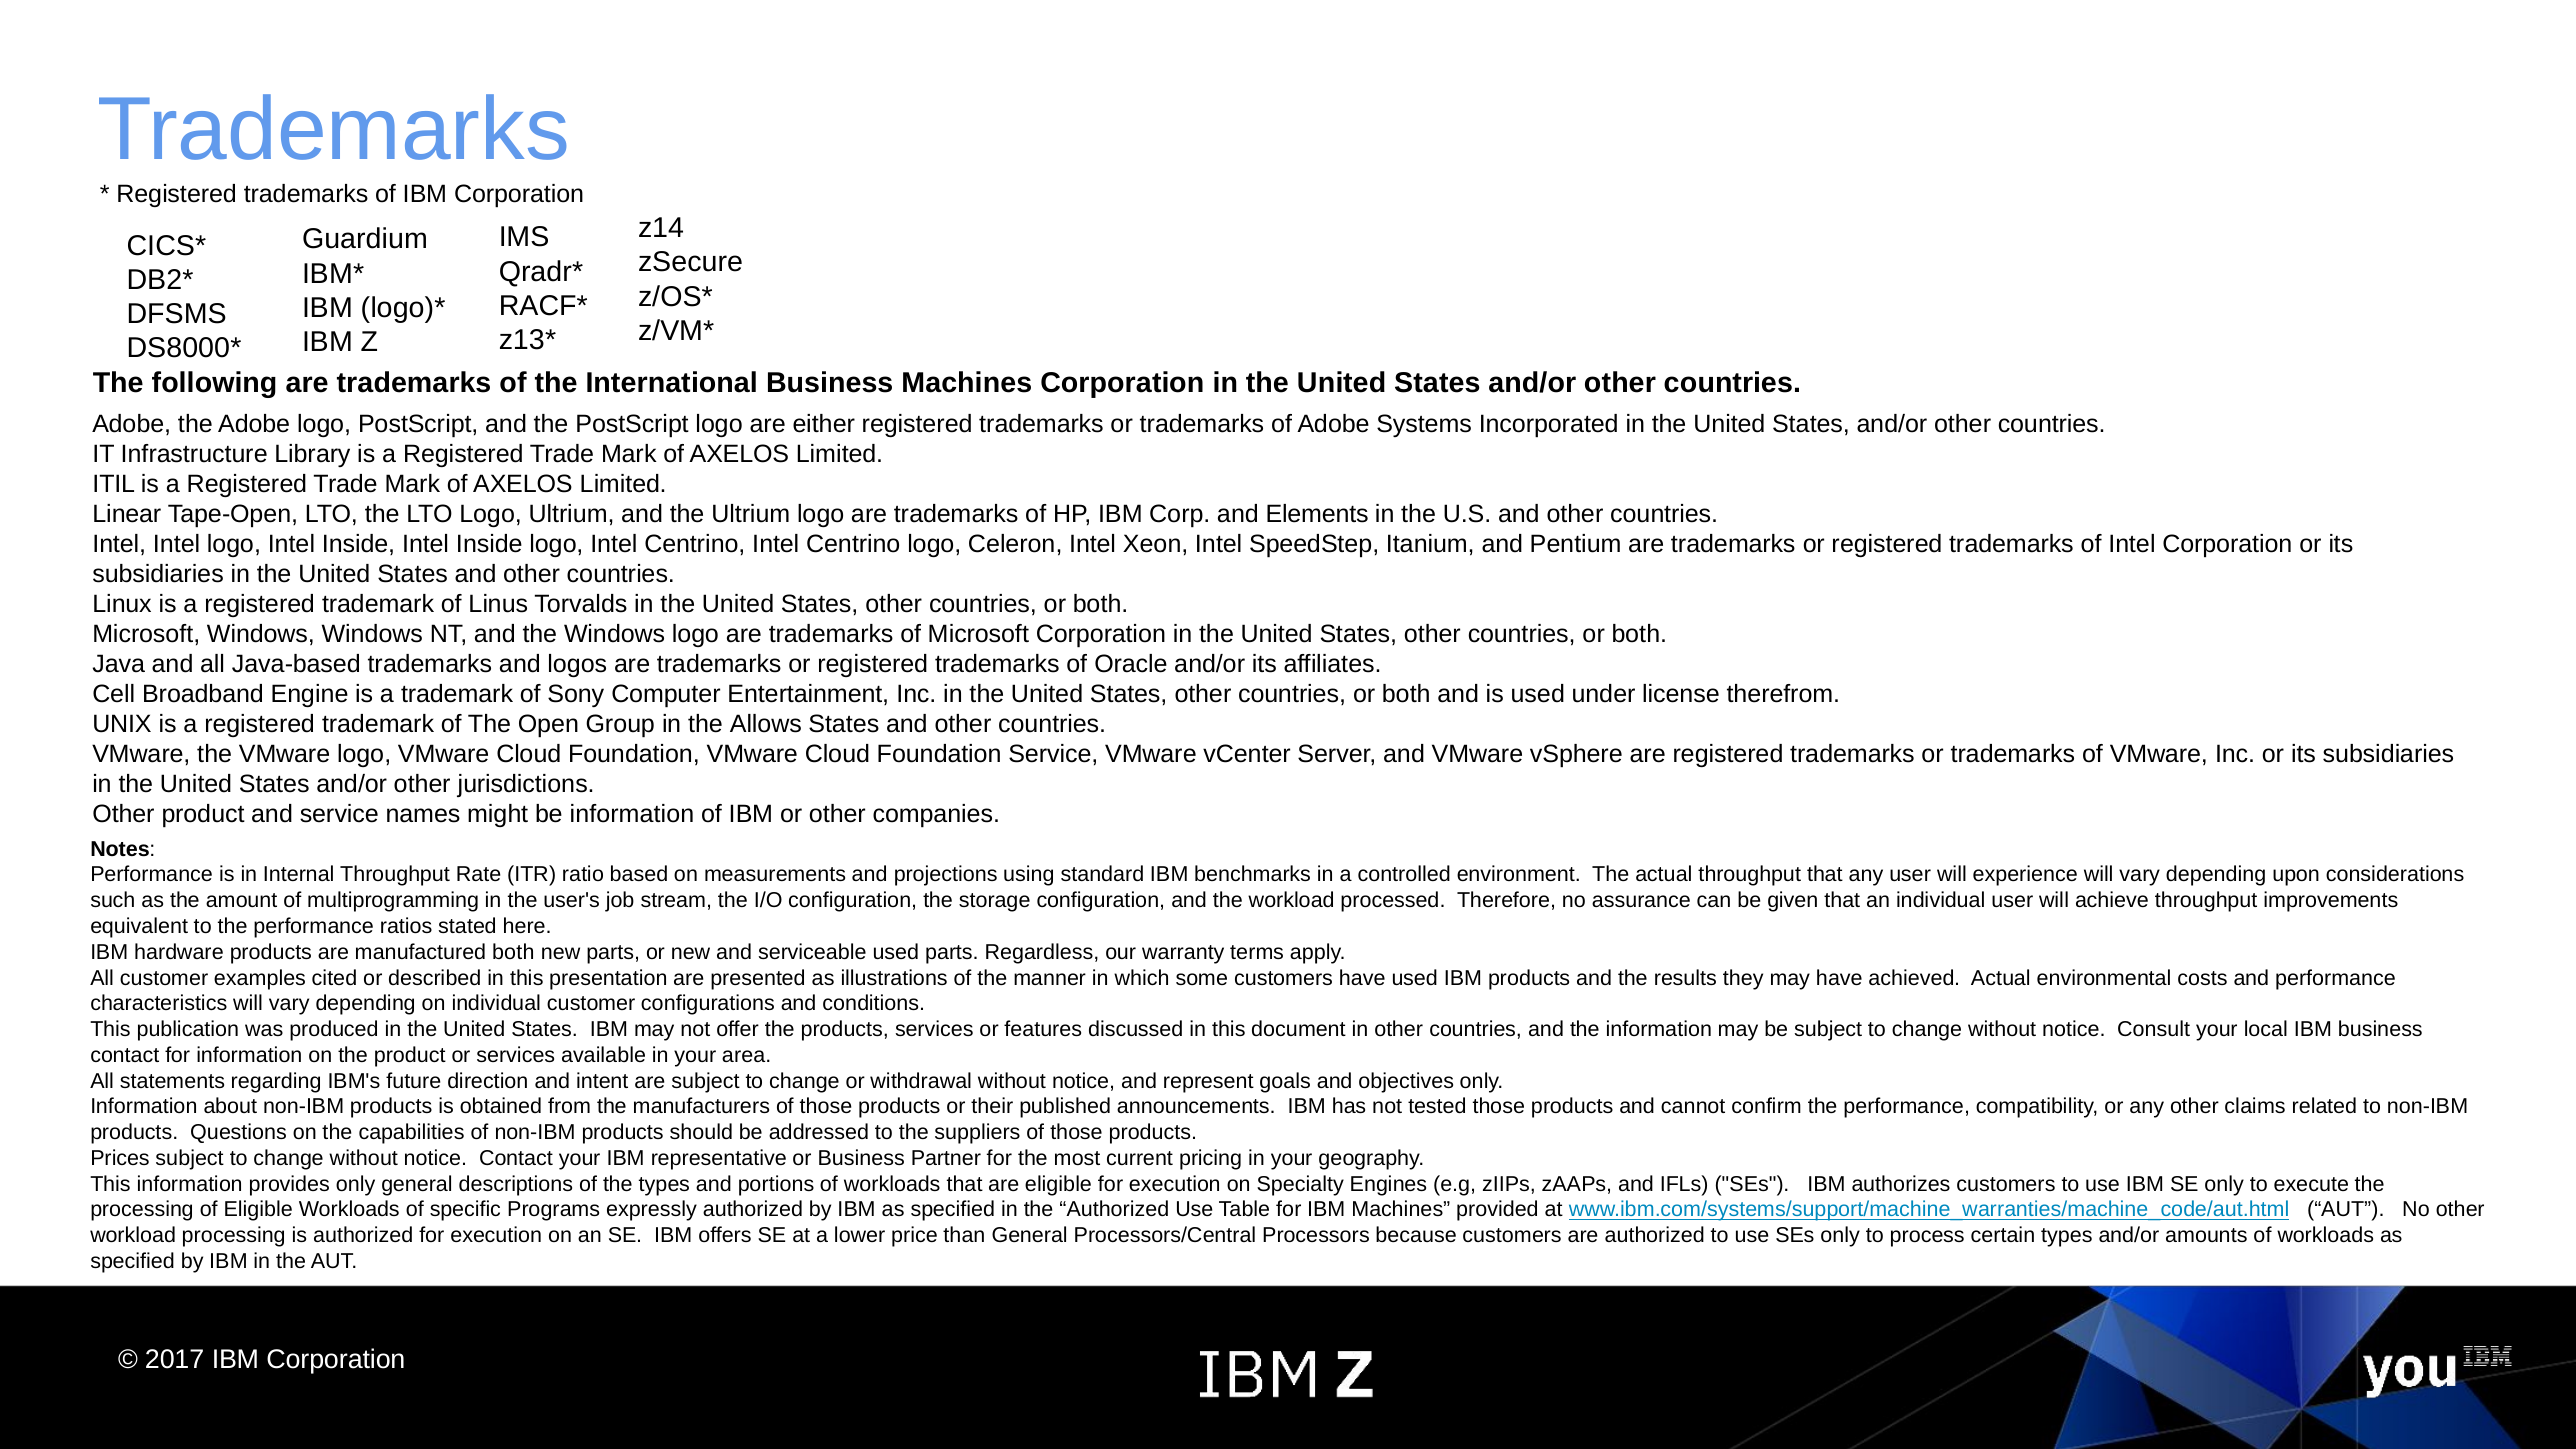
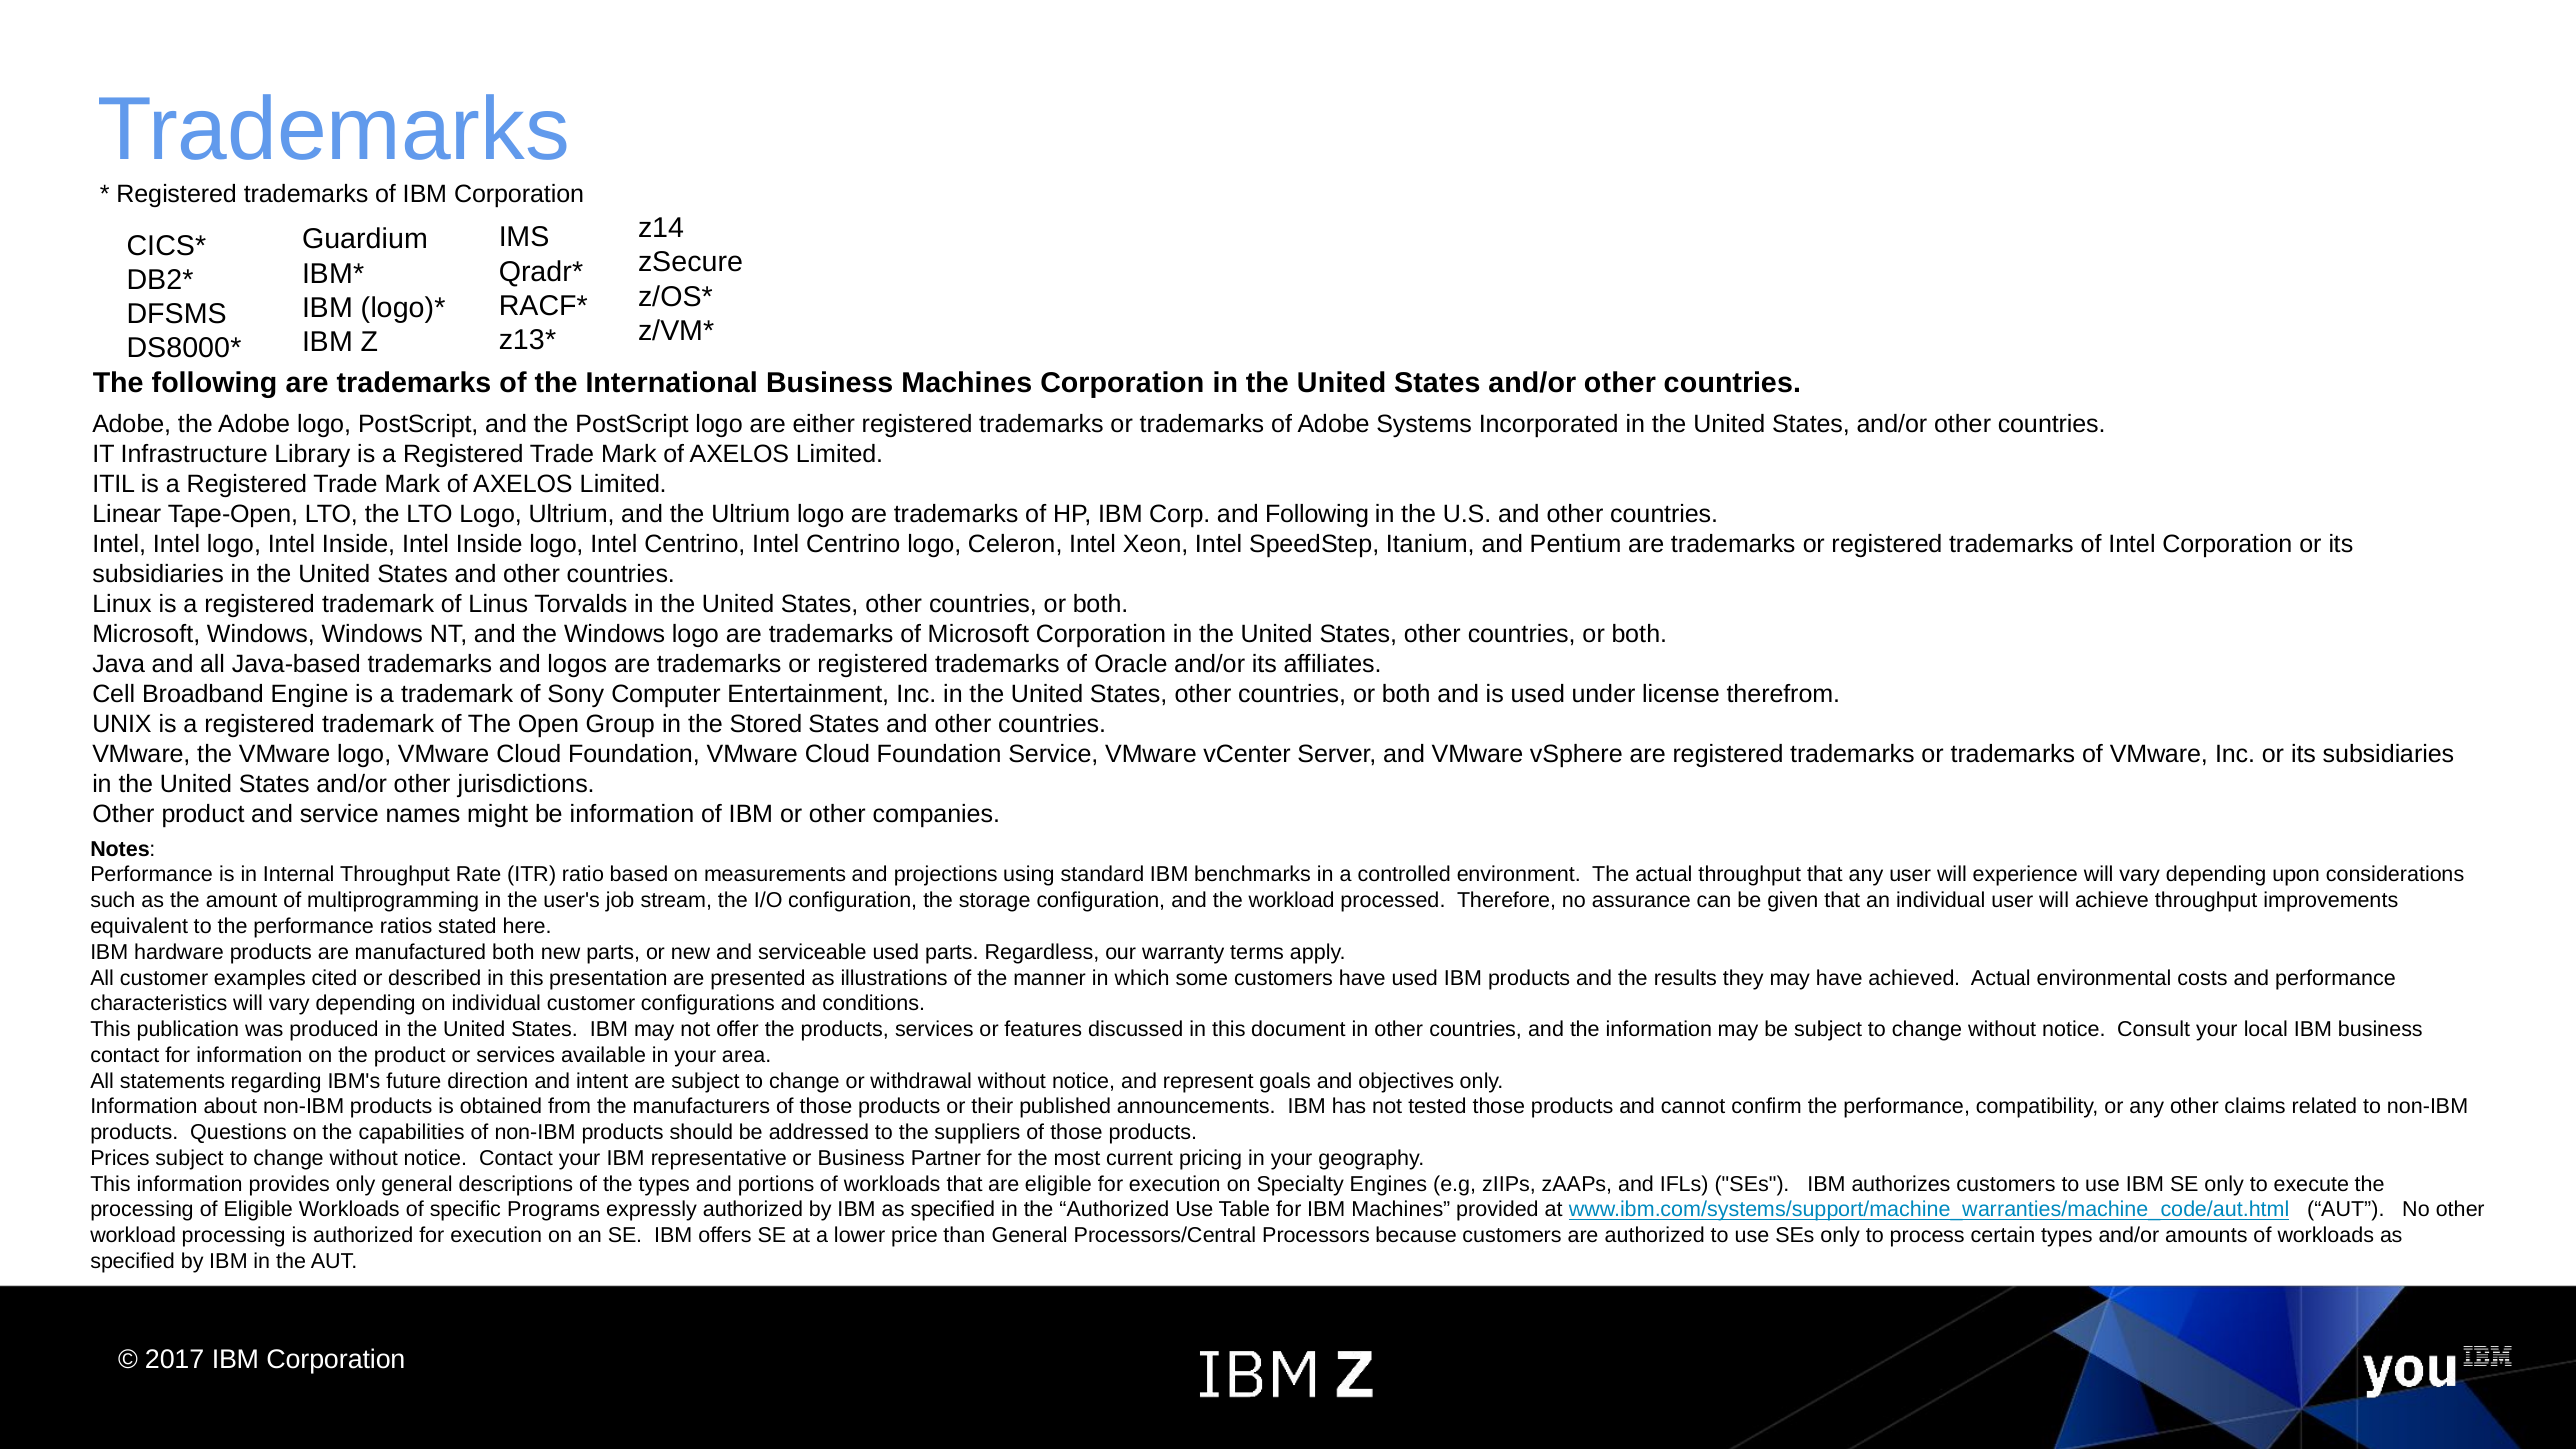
and Elements: Elements -> Following
Allows: Allows -> Stored
